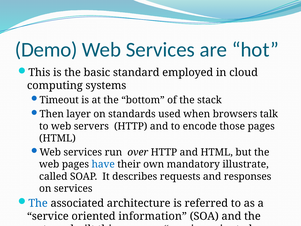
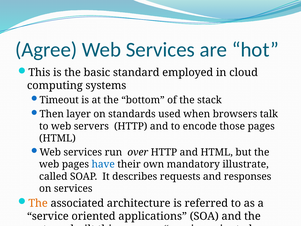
Demo: Demo -> Agree
The at (38, 203) colour: blue -> orange
information: information -> applications
